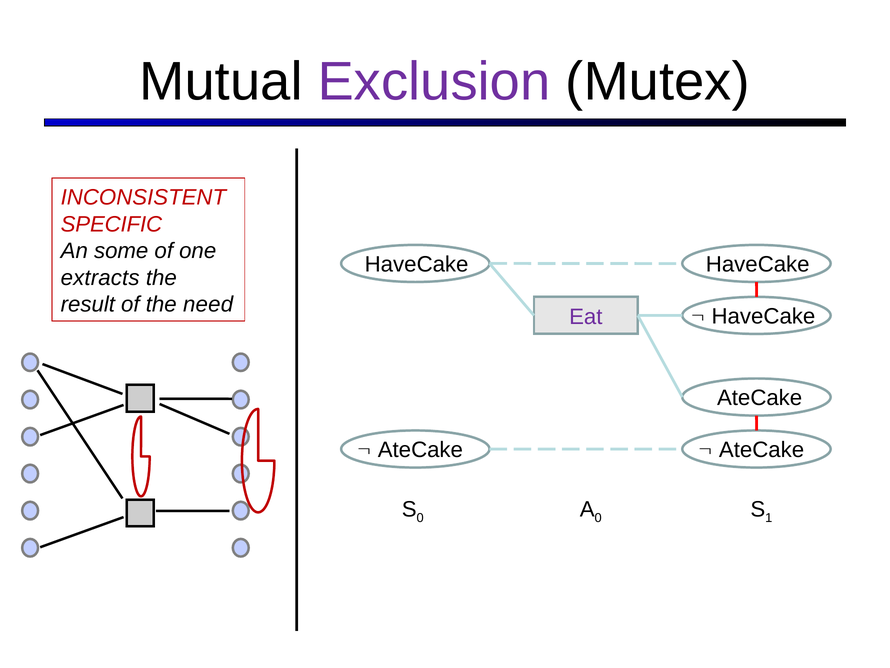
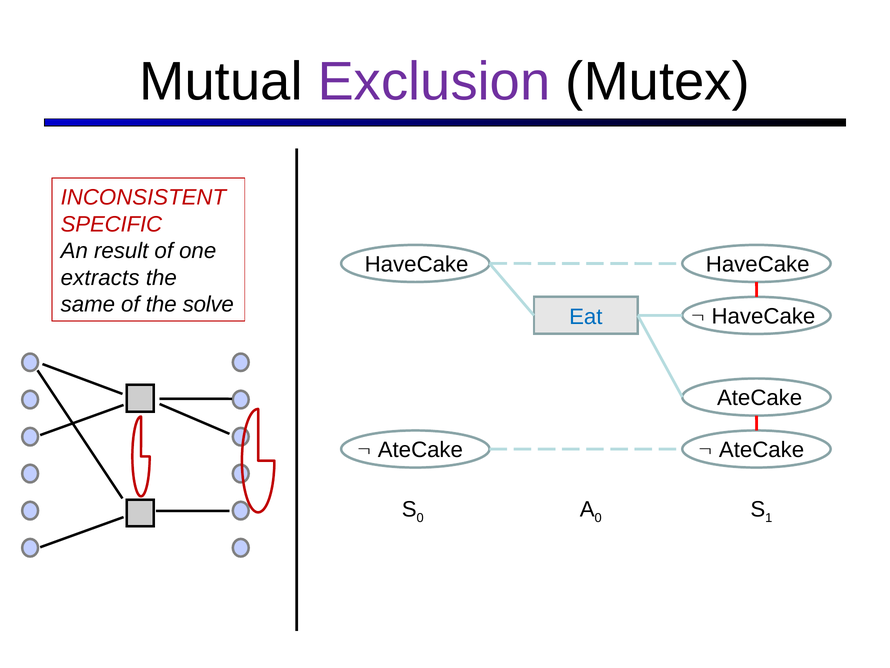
some: some -> result
result: result -> same
need: need -> solve
Eat colour: purple -> blue
